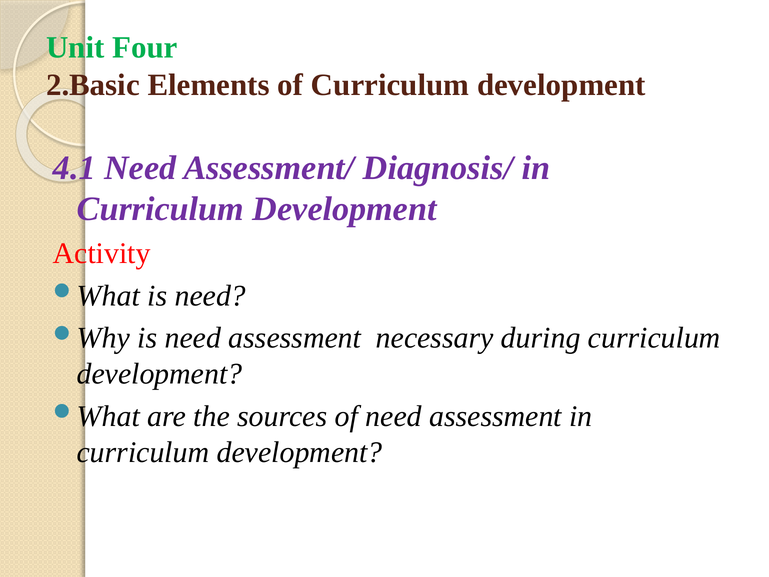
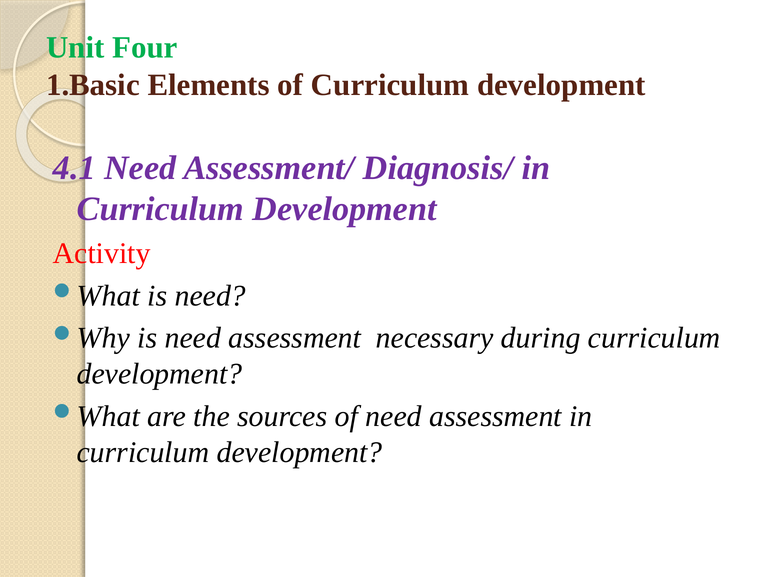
2.Basic: 2.Basic -> 1.Basic
